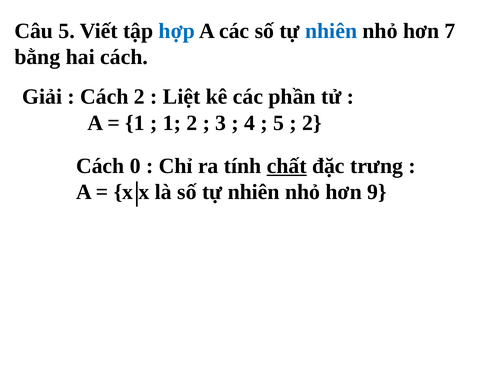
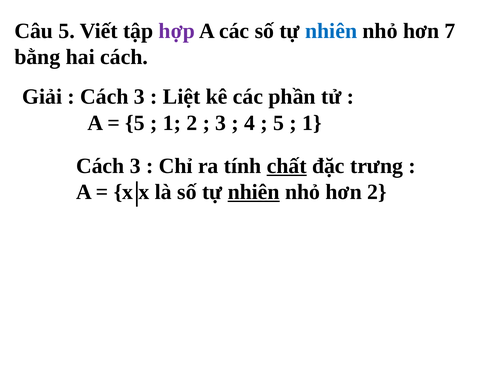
hợp colour: blue -> purple
2 at (139, 97): 2 -> 3
1 at (135, 123): 1 -> 5
2 at (312, 123): 2 -> 1
0 at (135, 166): 0 -> 3
nhiên at (254, 192) underline: none -> present
hơn 9: 9 -> 2
